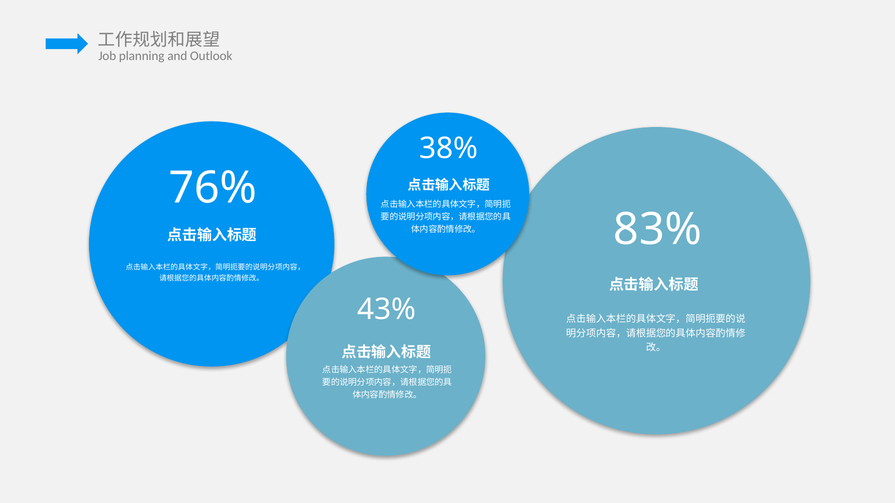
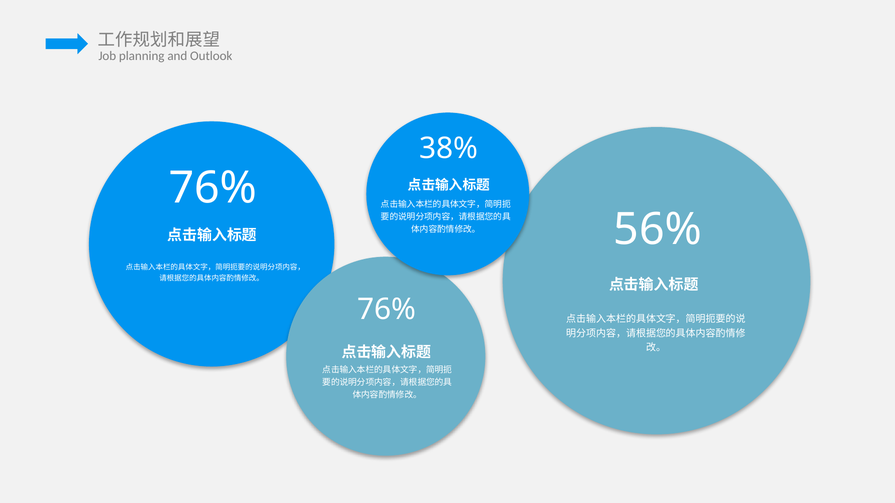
83%: 83% -> 56%
43% at (387, 309): 43% -> 76%
